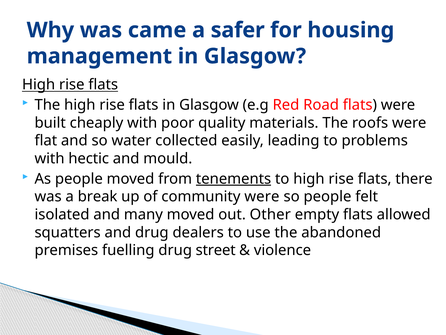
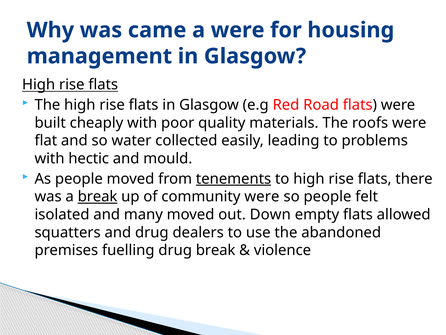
a safer: safer -> were
break at (98, 196) underline: none -> present
Other: Other -> Down
drug street: street -> break
